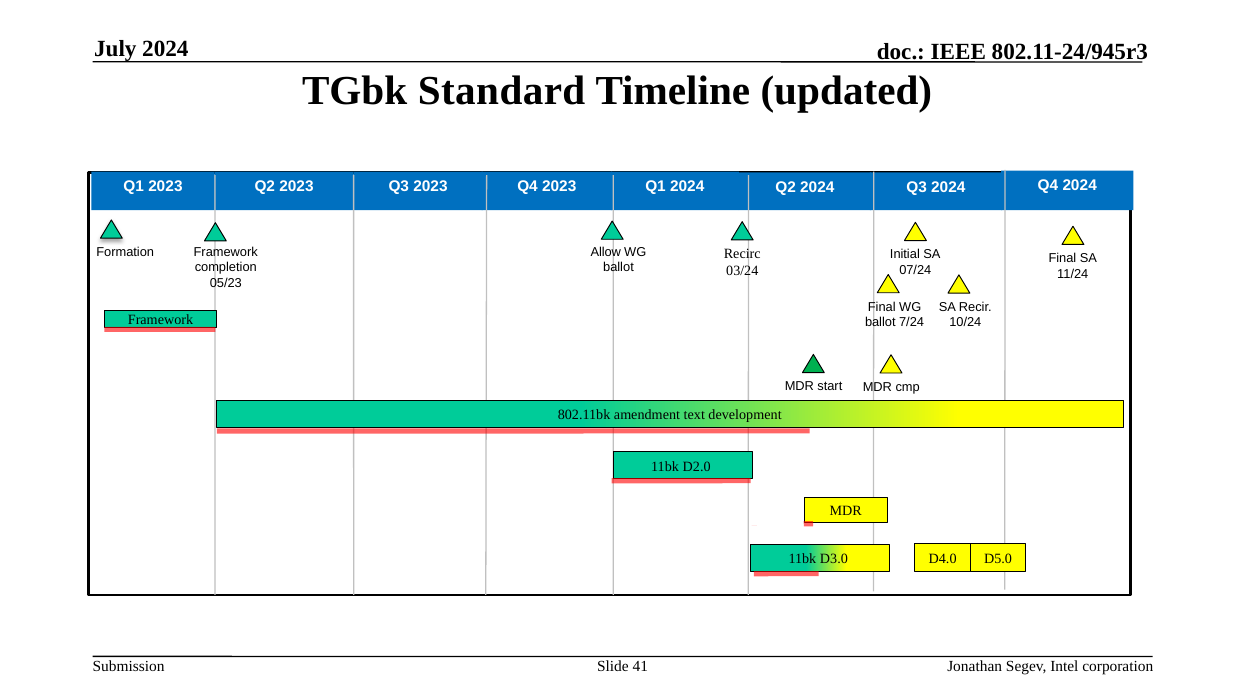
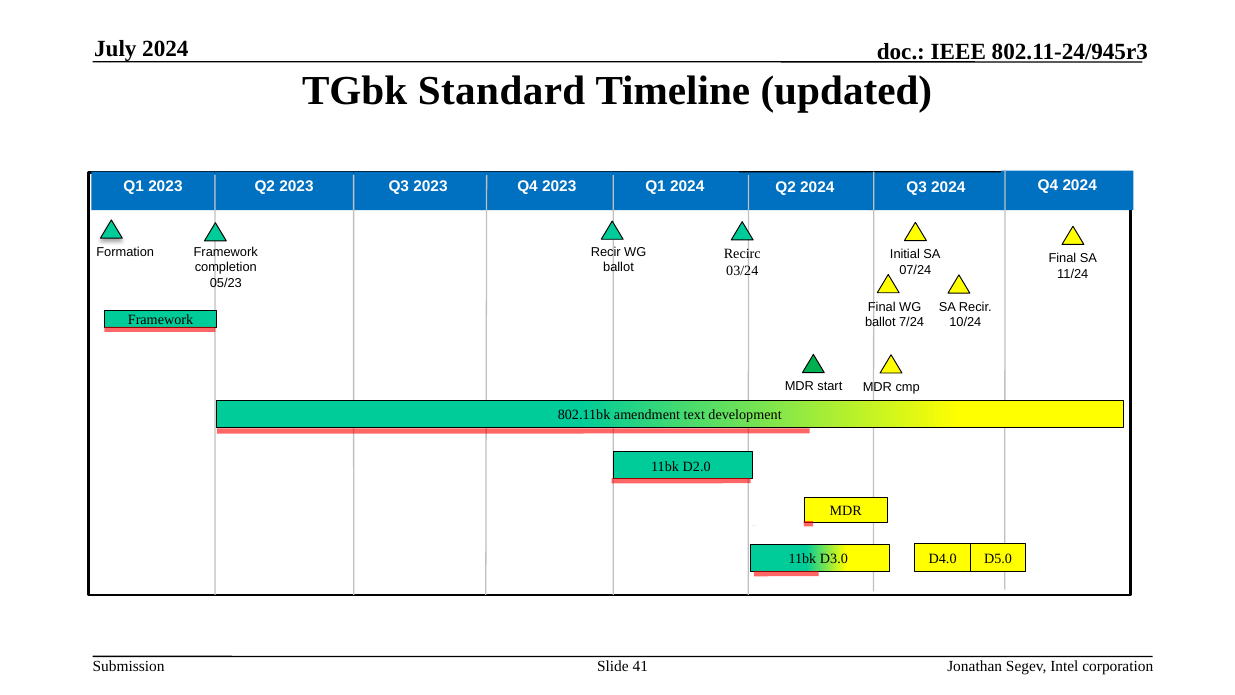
Allow at (606, 252): Allow -> Recir
